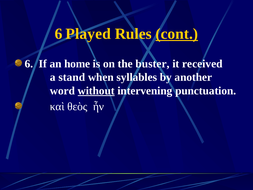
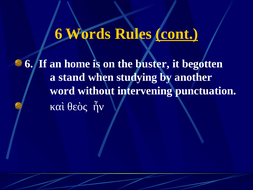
Played: Played -> Words
received: received -> begotten
syllables: syllables -> studying
without underline: present -> none
